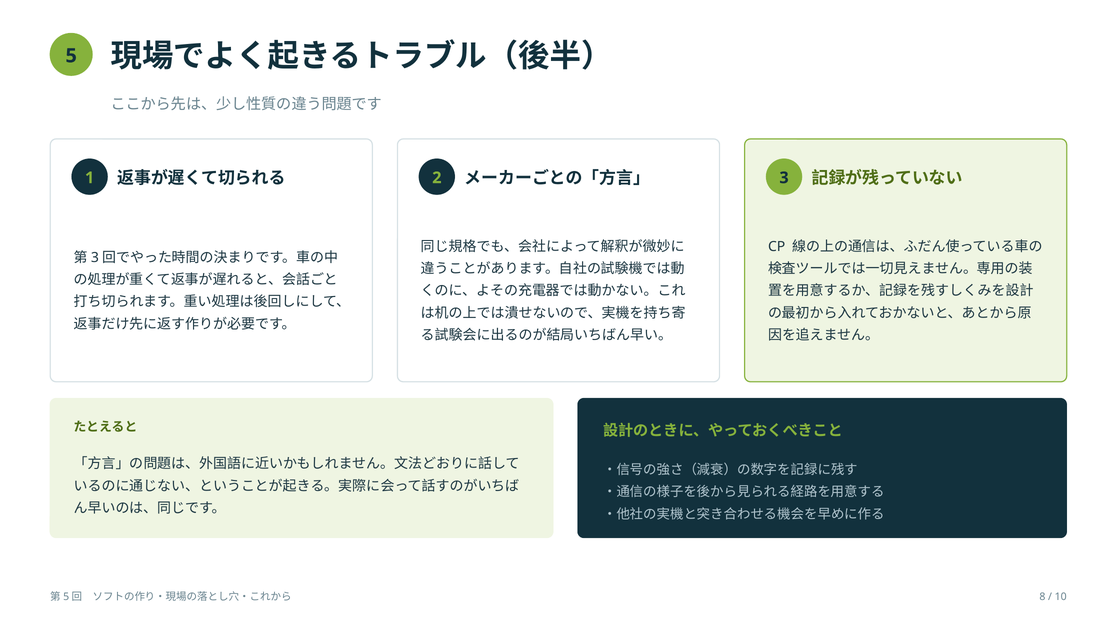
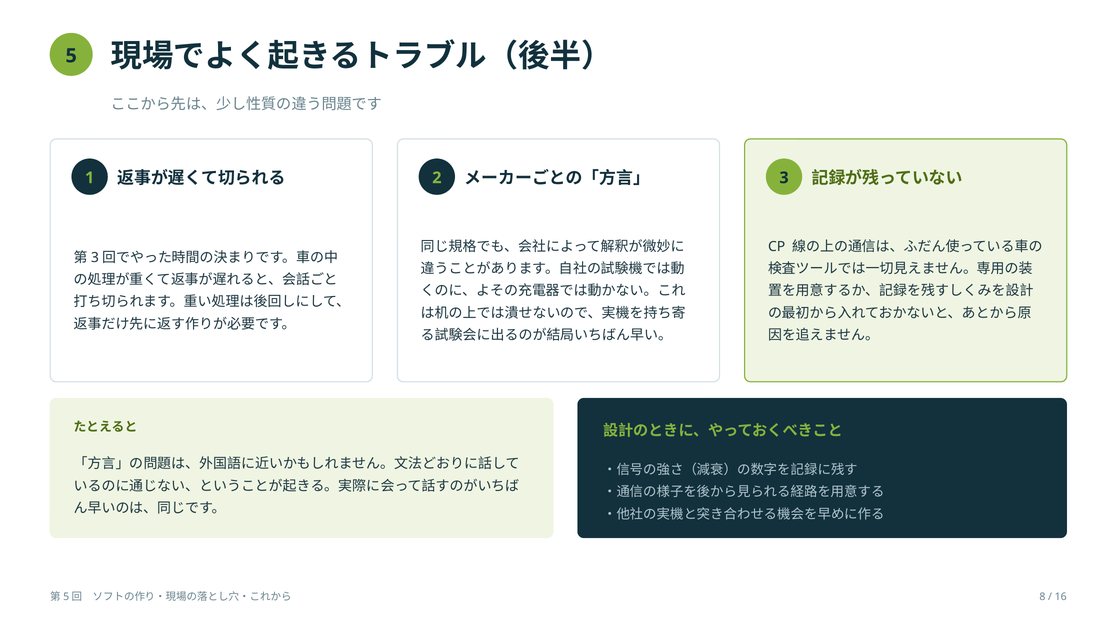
10: 10 -> 16
